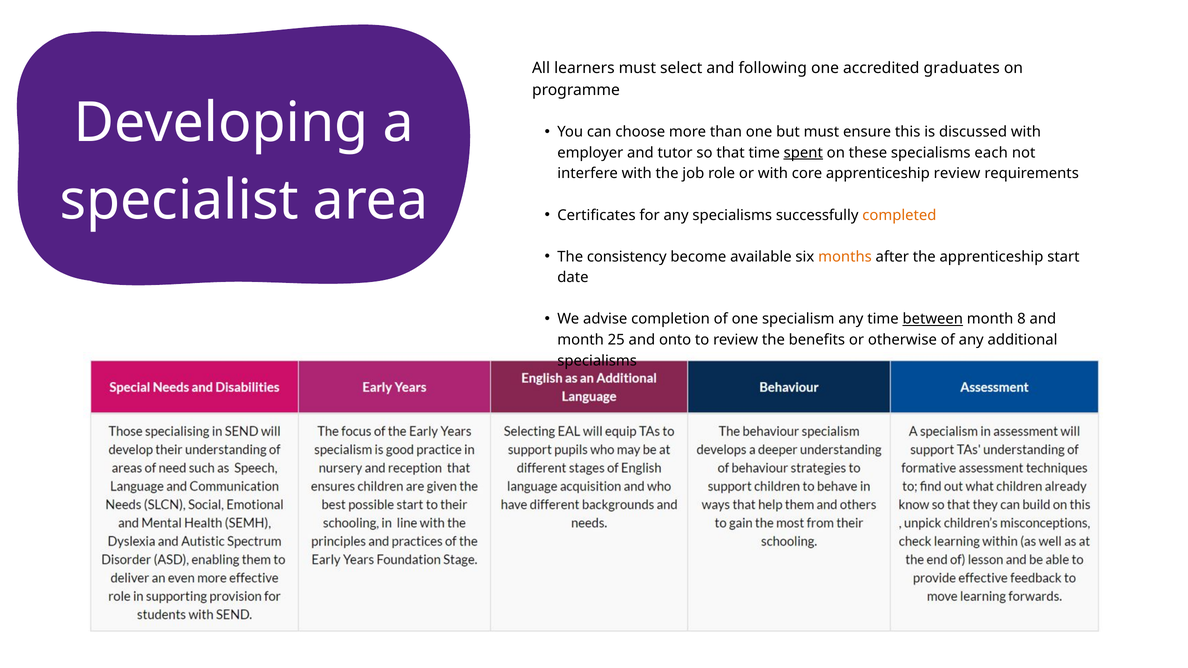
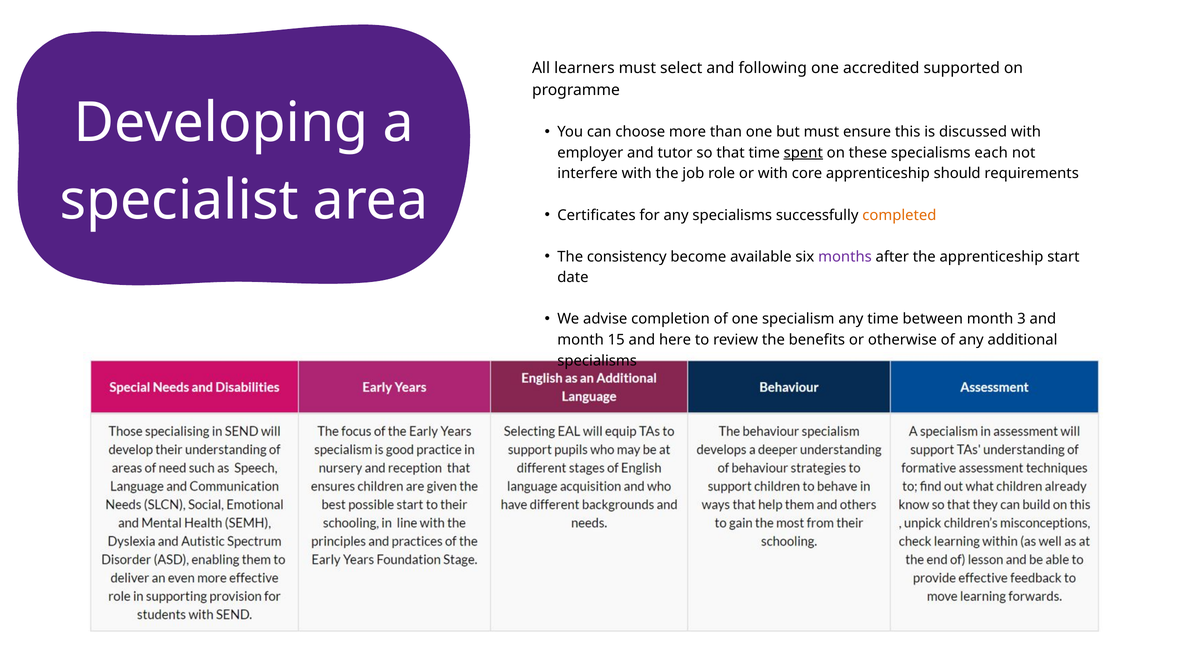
graduates: graduates -> supported
apprenticeship review: review -> should
months colour: orange -> purple
between underline: present -> none
8: 8 -> 3
25: 25 -> 15
onto: onto -> here
